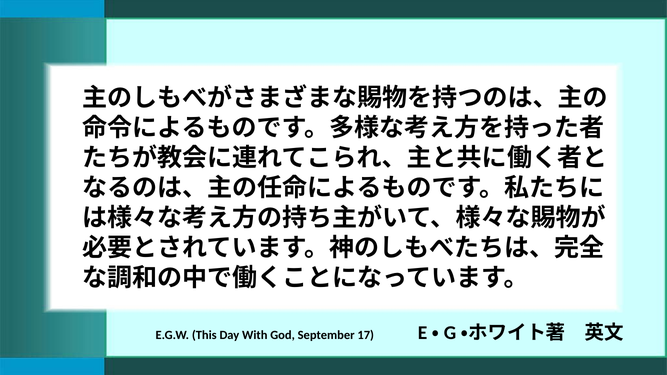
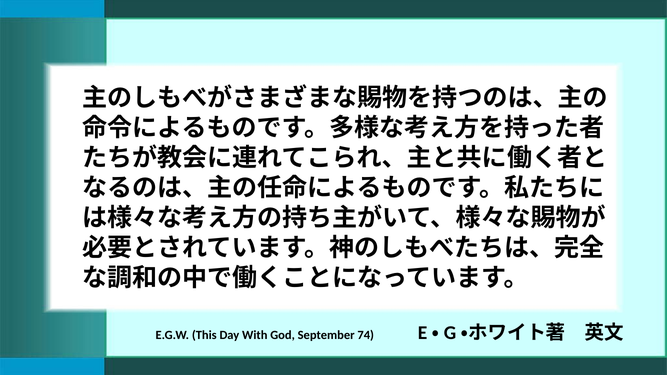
17: 17 -> 74
